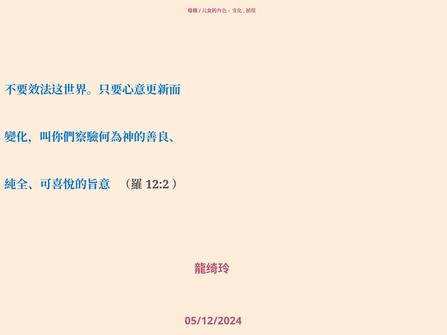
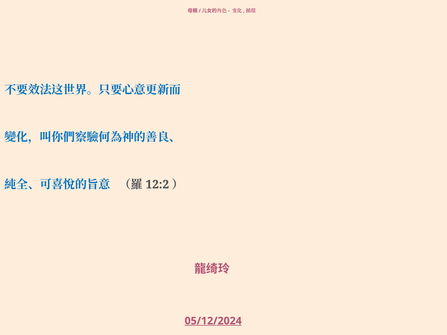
05/12/2024 underline: none -> present
